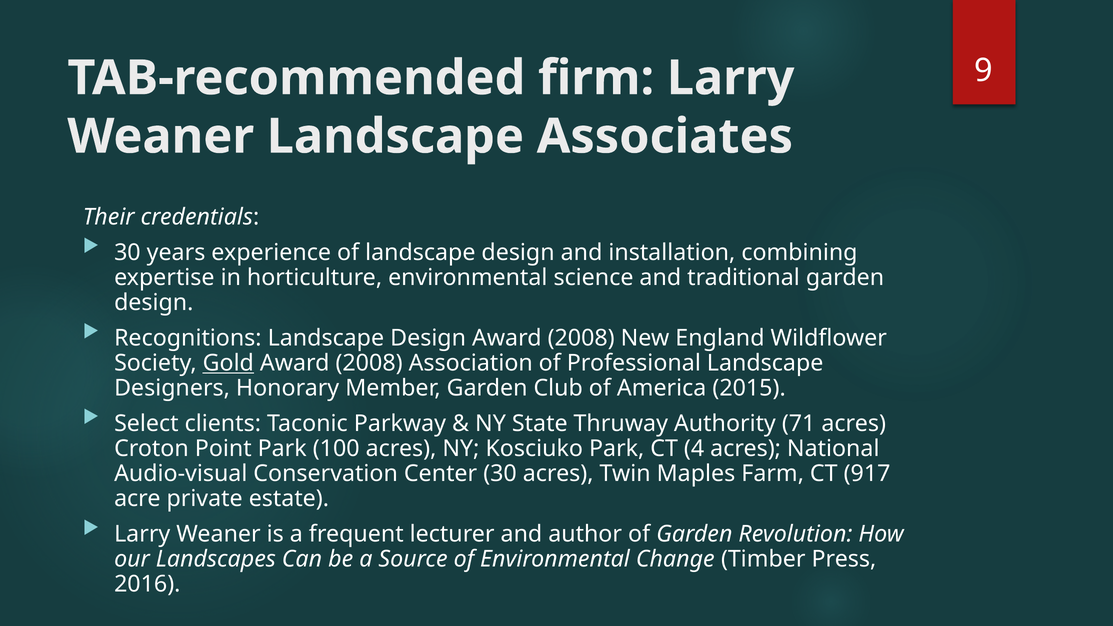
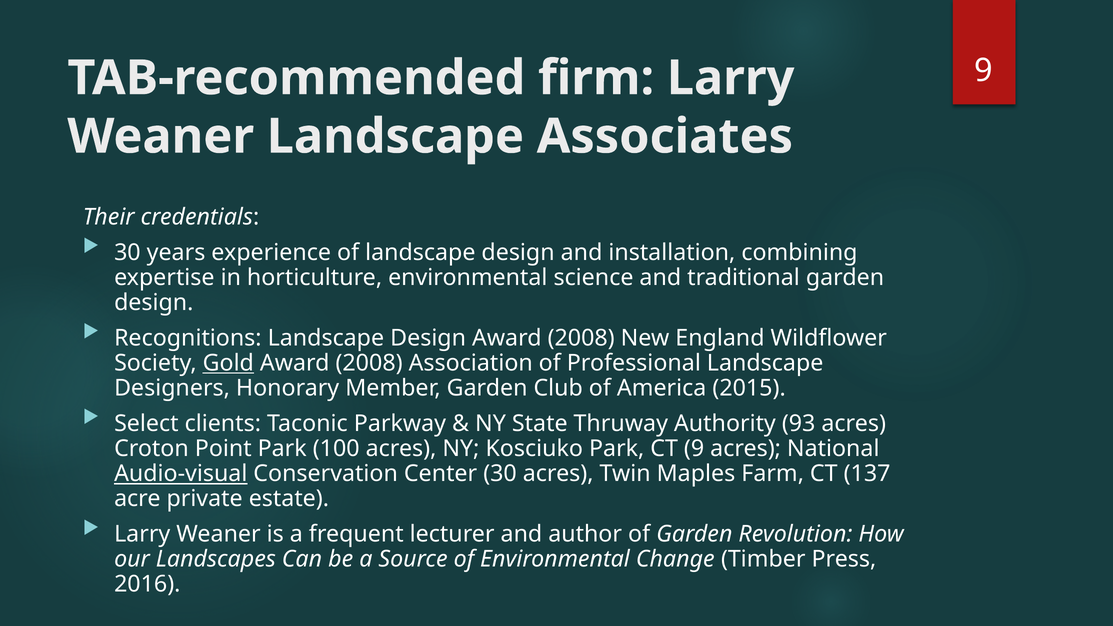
71: 71 -> 93
CT 4: 4 -> 9
Audio-visual underline: none -> present
917: 917 -> 137
